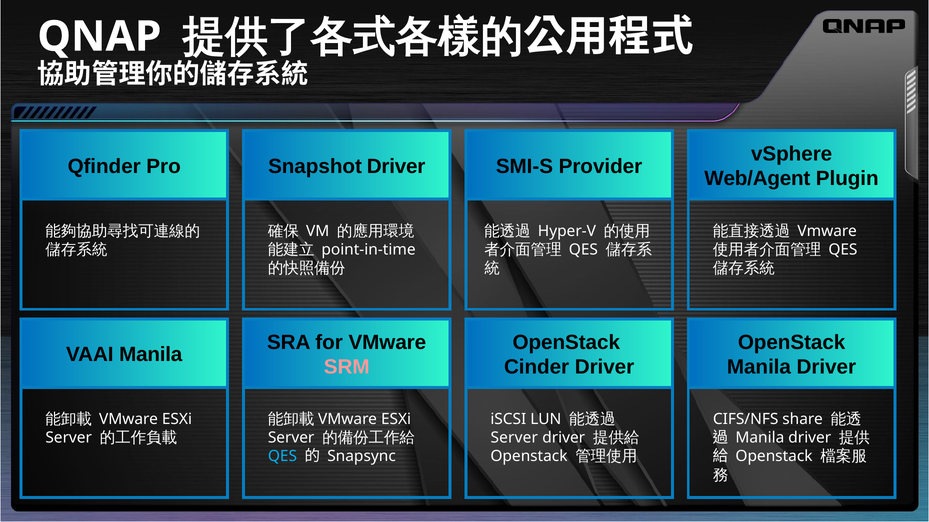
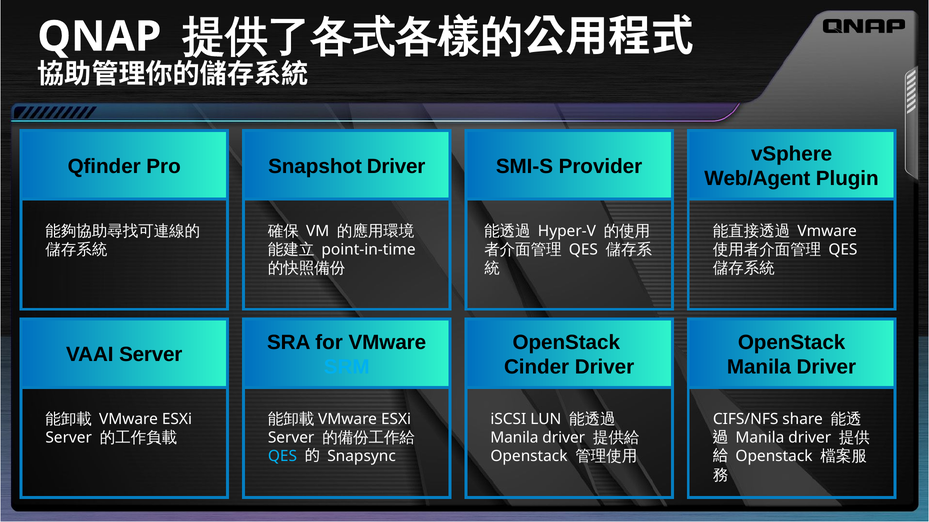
VAAI Manila: Manila -> Server
SRM colour: pink -> light blue
Server at (514, 438): Server -> Manila
